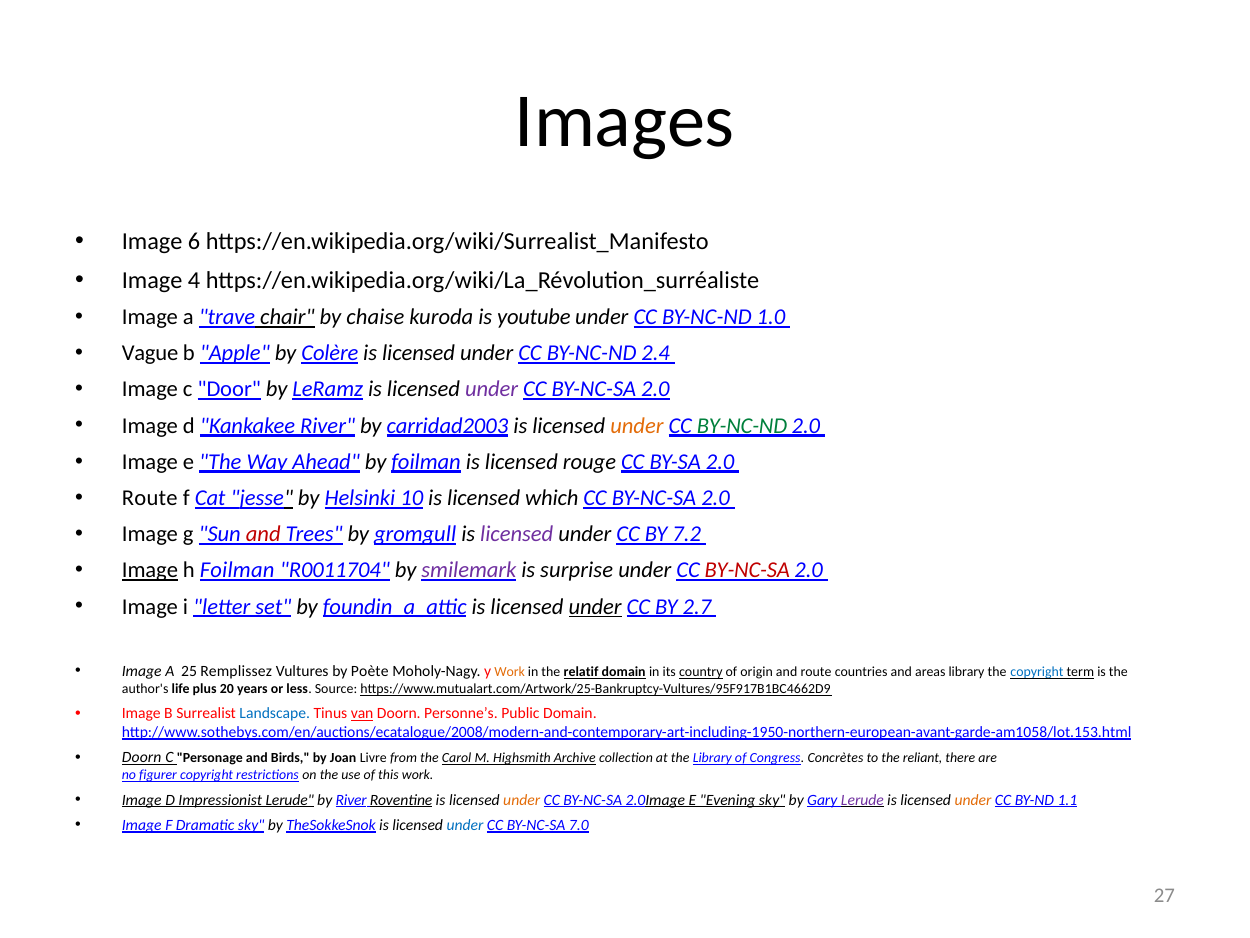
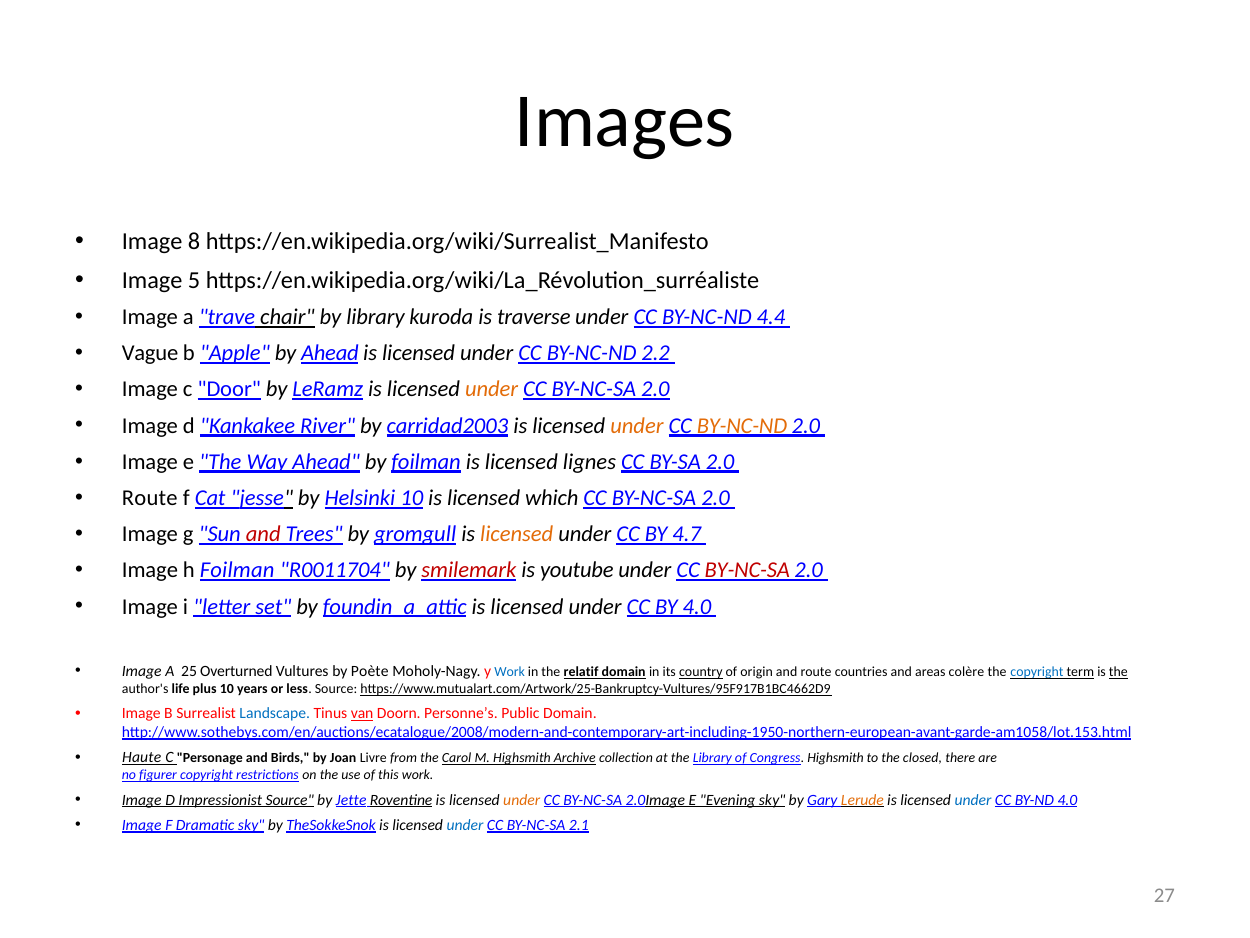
6: 6 -> 8
4: 4 -> 5
by chaise: chaise -> library
youtube: youtube -> traverse
1.0: 1.0 -> 4.4
by Colère: Colère -> Ahead
2.4: 2.4 -> 2.2
under at (492, 389) colour: purple -> orange
BY-NC-ND at (742, 425) colour: green -> orange
rouge: rouge -> lignes
licensed at (517, 534) colour: purple -> orange
7.2: 7.2 -> 4.7
Image at (150, 570) underline: present -> none
smilemark colour: purple -> red
surprise: surprise -> youtube
under at (595, 606) underline: present -> none
BY 2.7: 2.7 -> 4.0
Remplissez: Remplissez -> Overturned
Work at (510, 672) colour: orange -> blue
areas library: library -> colère
the at (1118, 672) underline: none -> present
plus 20: 20 -> 10
Doorn at (142, 757): Doorn -> Haute
Congress Concrètes: Concrètes -> Highsmith
reliant: reliant -> closed
Impressionist Lerude: Lerude -> Source
by River: River -> Jette
Lerude at (862, 799) colour: purple -> orange
under at (973, 799) colour: orange -> blue
BY-ND 1.1: 1.1 -> 4.0
7.0: 7.0 -> 2.1
